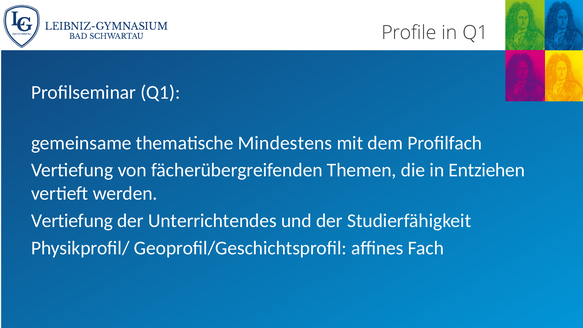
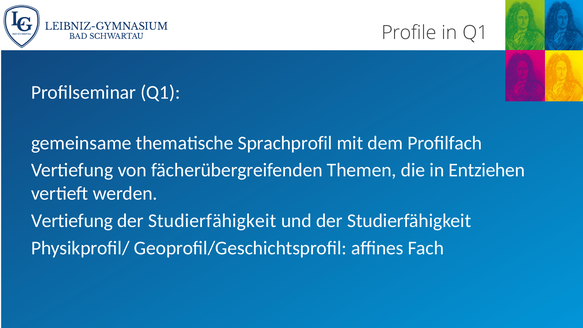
Mindestens: Mindestens -> Sprachprofil
Unterrichtendes at (212, 221): Unterrichtendes -> Studierfähigkeit
